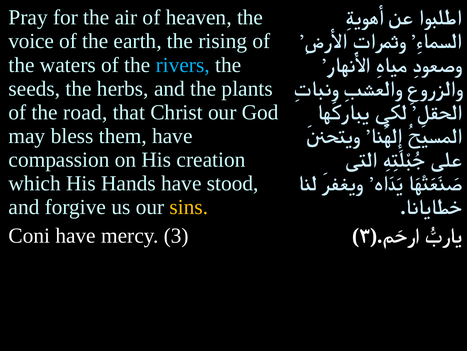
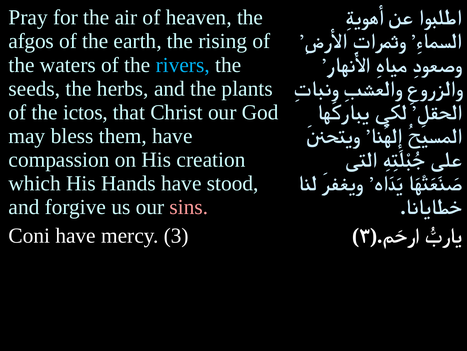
voice: voice -> afgos
road: road -> ictos
sins colour: yellow -> pink
